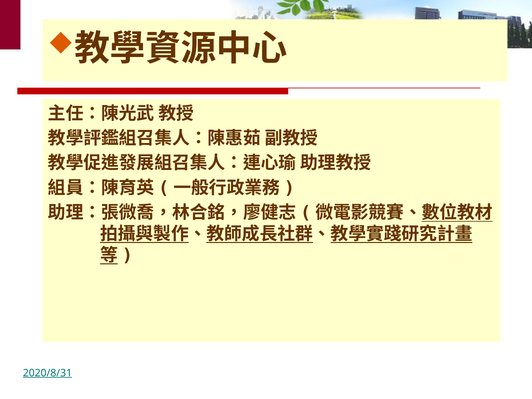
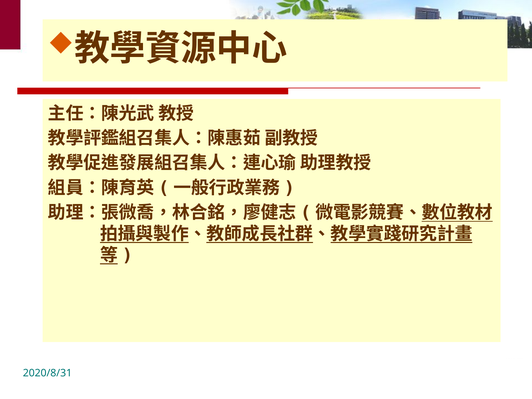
2020/8/31 underline: present -> none
